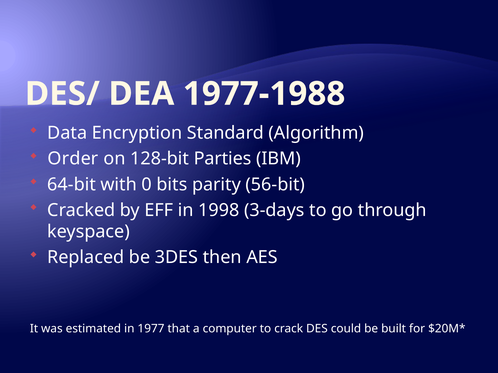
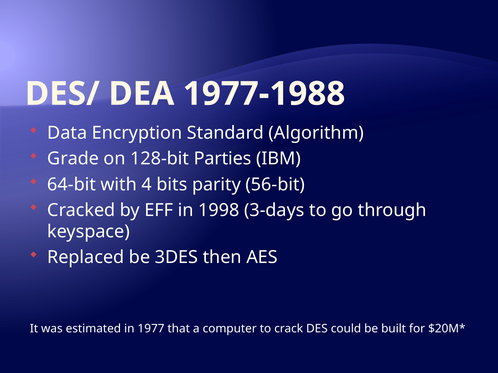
Order: Order -> Grade
0: 0 -> 4
